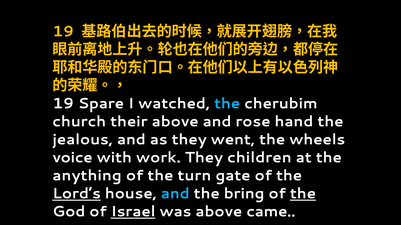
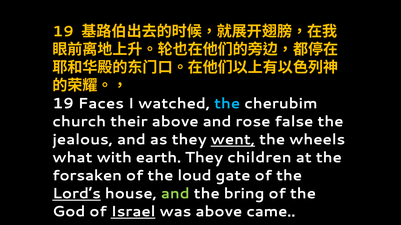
Spare: Spare -> Faces
hand: hand -> false
went underline: none -> present
voice: voice -> what
work: work -> earth
anything: anything -> forsaken
turn: turn -> loud
and at (175, 194) colour: light blue -> light green
the at (303, 194) underline: present -> none
